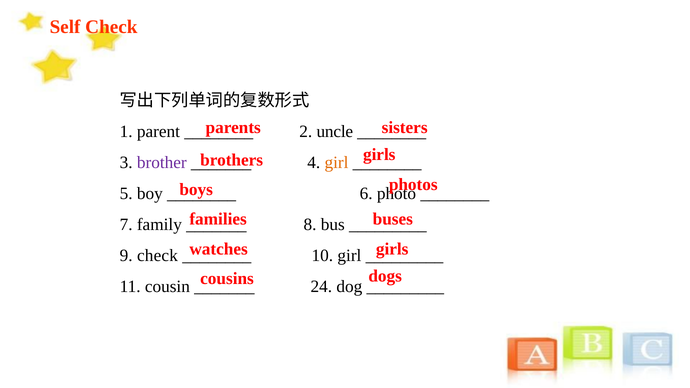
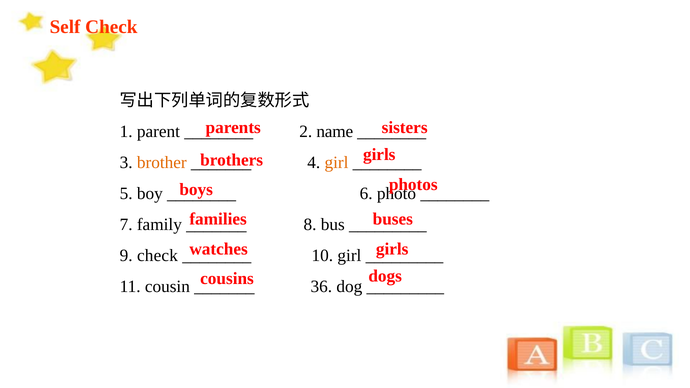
uncle: uncle -> name
brother colour: purple -> orange
24: 24 -> 36
